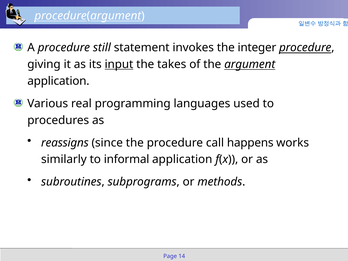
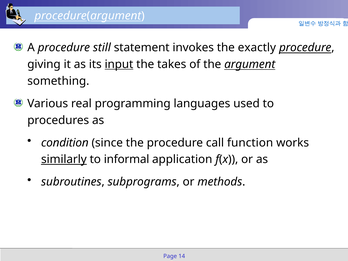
integer: integer -> exactly
application at (58, 81): application -> something
reassigns: reassigns -> condition
happens: happens -> function
similarly underline: none -> present
